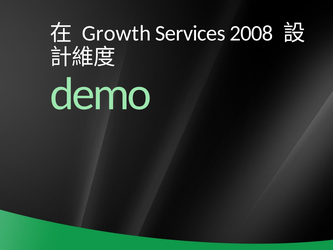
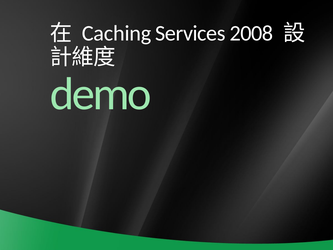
Growth: Growth -> Caching
